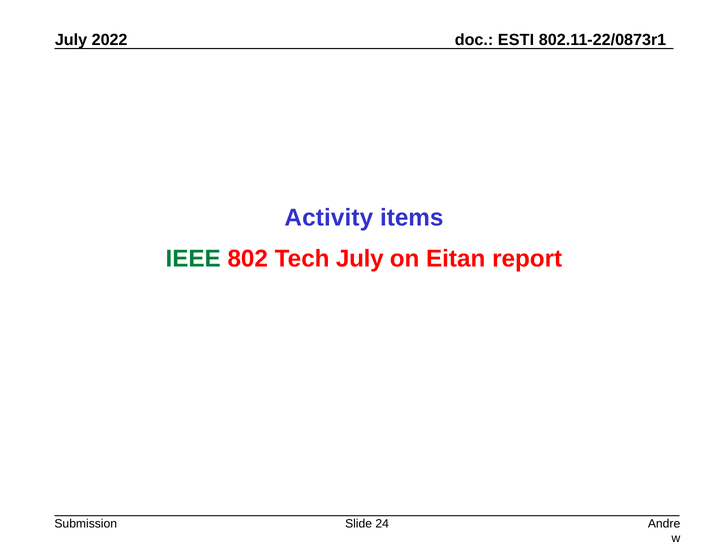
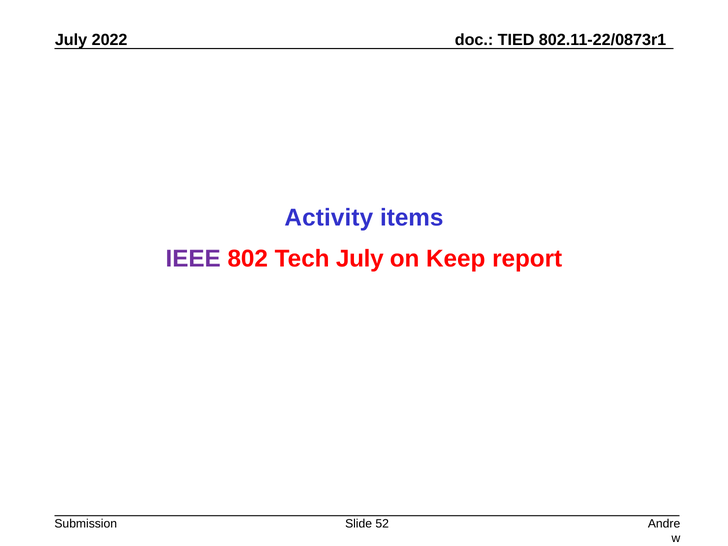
ESTI: ESTI -> TIED
IEEE colour: green -> purple
Eitan: Eitan -> Keep
24: 24 -> 52
